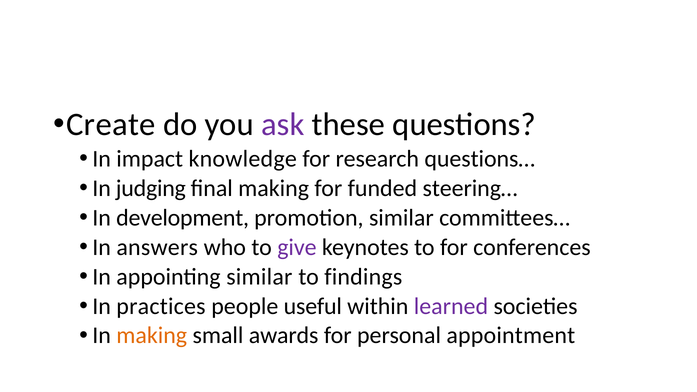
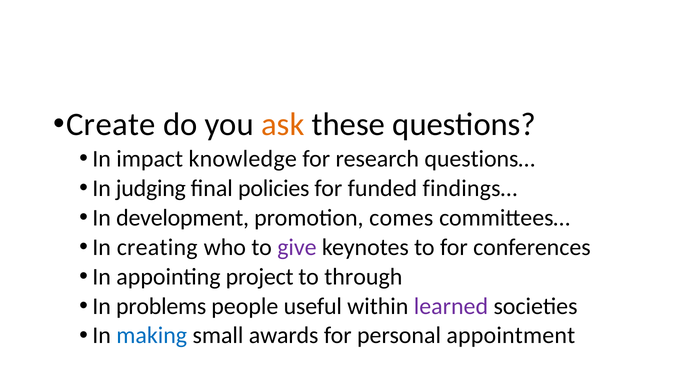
ask colour: purple -> orange
final making: making -> policies
steering…: steering… -> findings…
promotion similar: similar -> comes
answers: answers -> creating
appointing similar: similar -> project
findings: findings -> through
practices: practices -> problems
making at (152, 336) colour: orange -> blue
